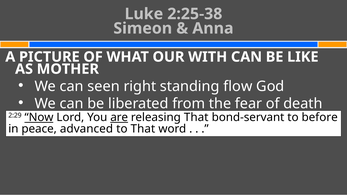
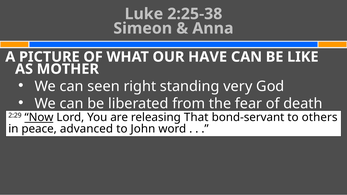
WITH: WITH -> HAVE
flow: flow -> very
are underline: present -> none
before: before -> others
to That: That -> John
